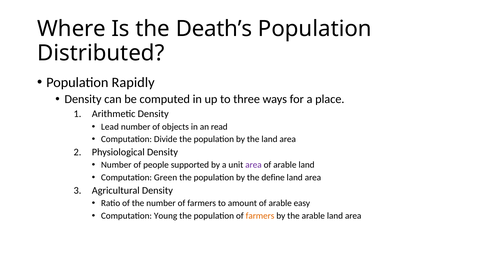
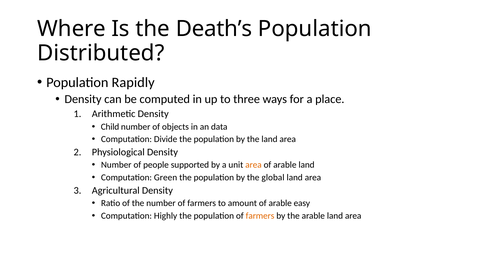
Lead: Lead -> Child
read: read -> data
area at (253, 165) colour: purple -> orange
define: define -> global
Young: Young -> Highly
